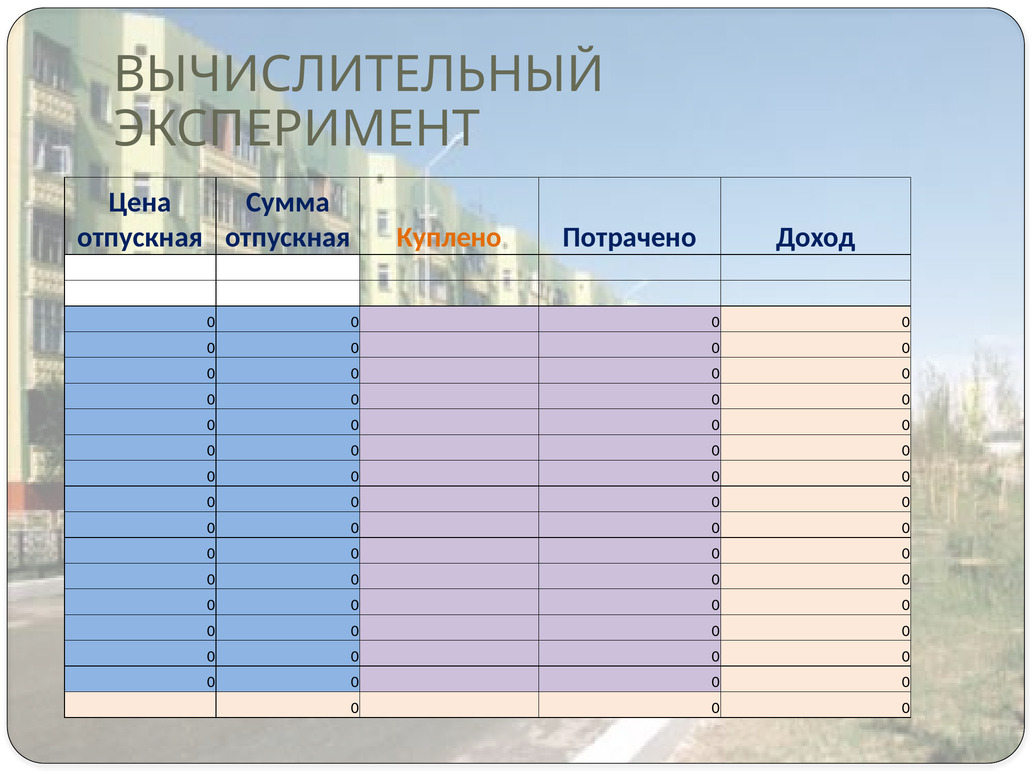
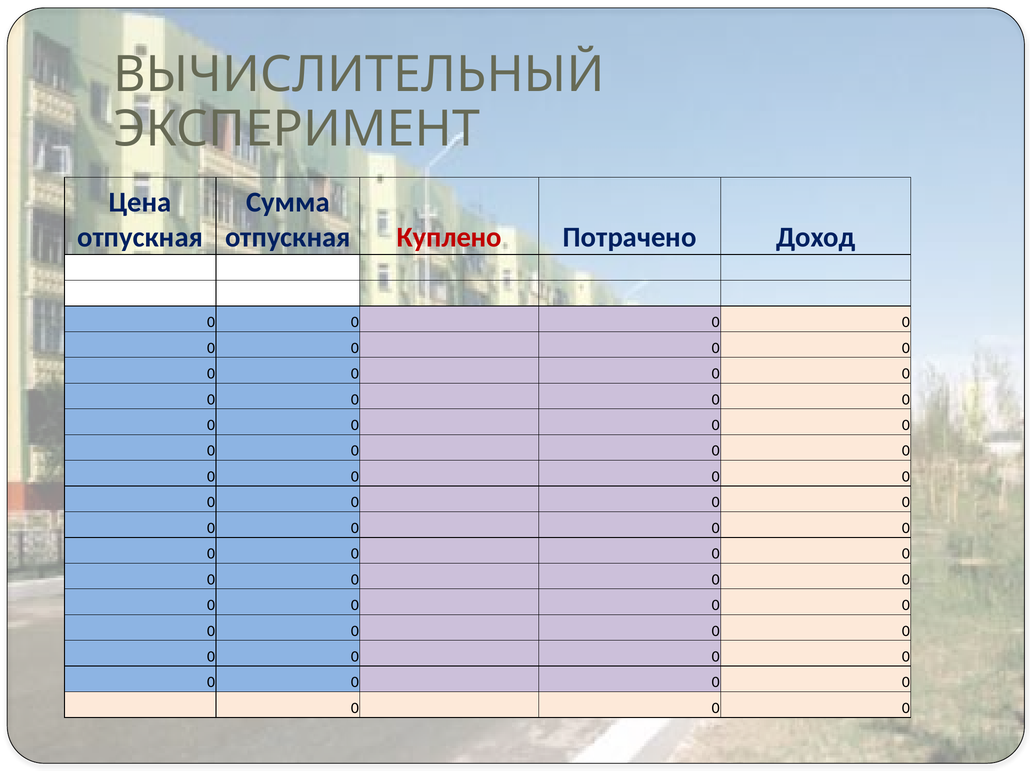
Куплено colour: orange -> red
